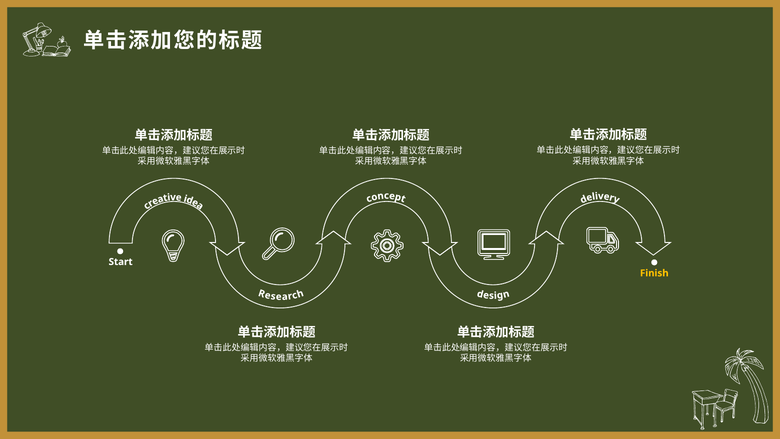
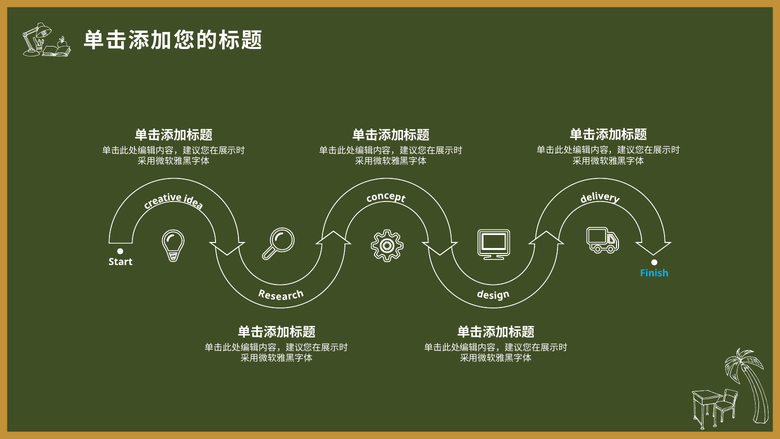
Finish colour: yellow -> light blue
